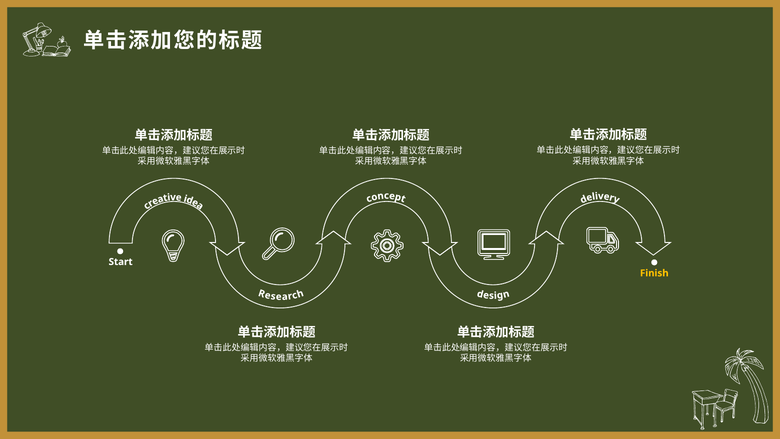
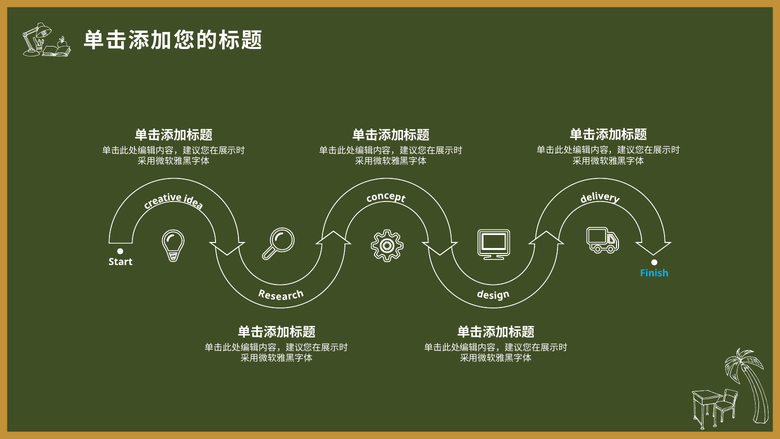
Finish colour: yellow -> light blue
